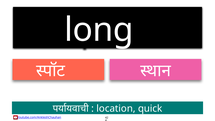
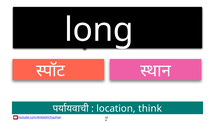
quick: quick -> think
